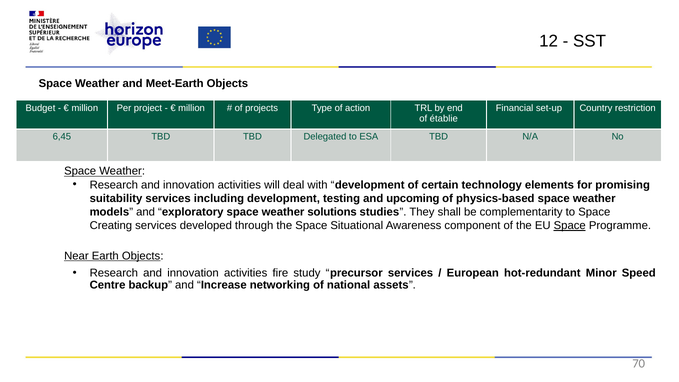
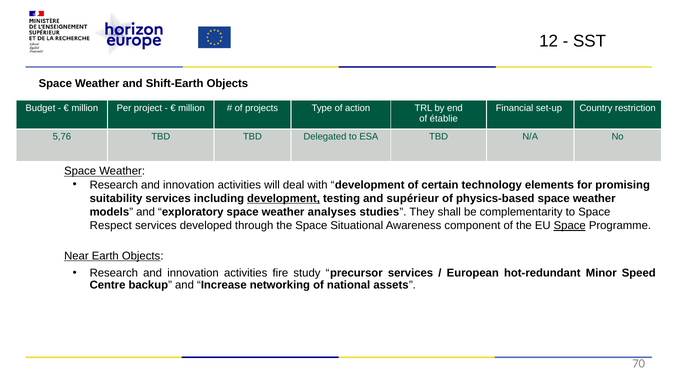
Meet-Earth: Meet-Earth -> Shift-Earth
6,45: 6,45 -> 5,76
development at (283, 198) underline: none -> present
upcoming: upcoming -> supérieur
solutions: solutions -> analyses
Creating: Creating -> Respect
